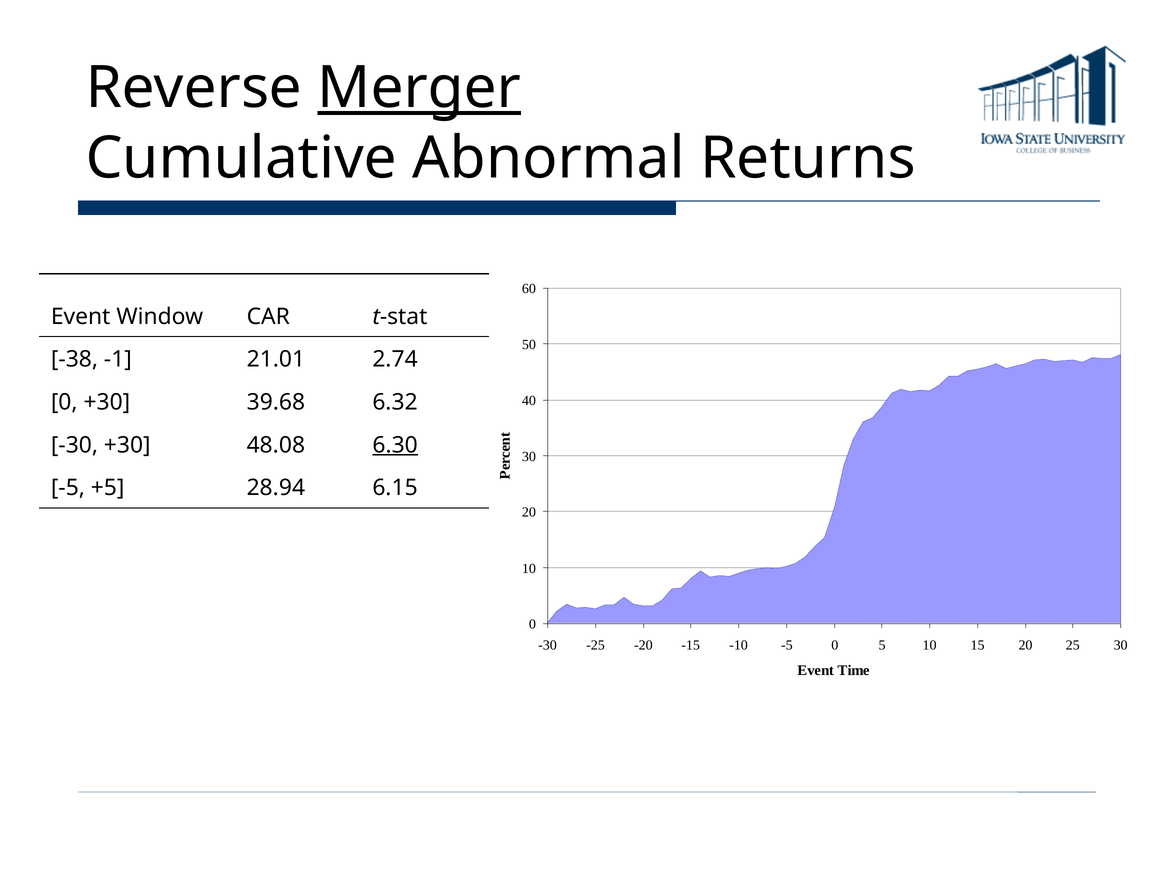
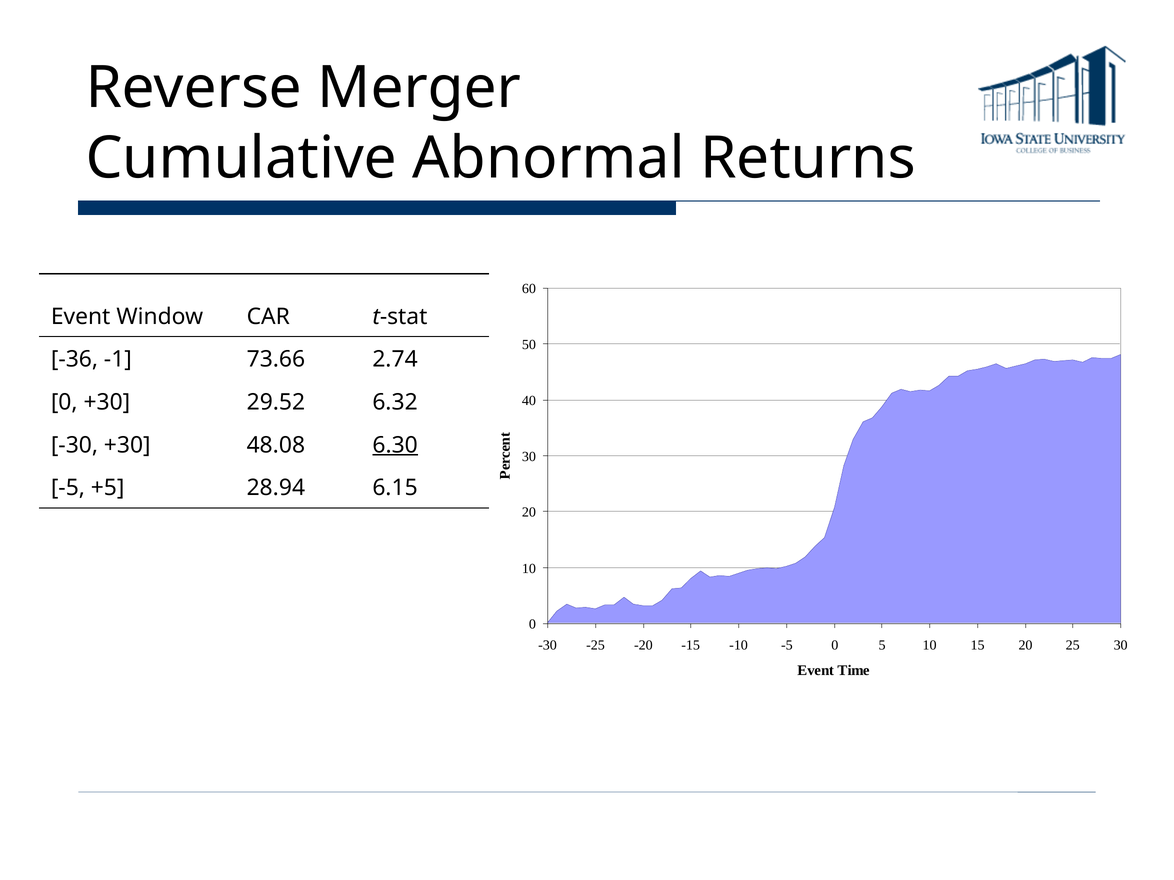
Merger underline: present -> none
-38: -38 -> -36
21.01: 21.01 -> 73.66
39.68: 39.68 -> 29.52
